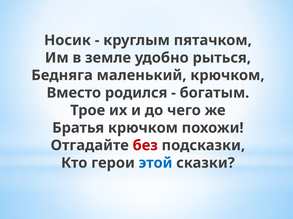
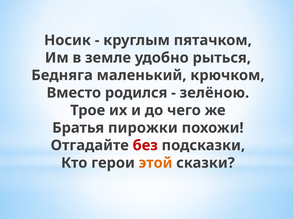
богатым: богатым -> зелёною
Братья крючком: крючком -> пирожки
этой colour: blue -> orange
